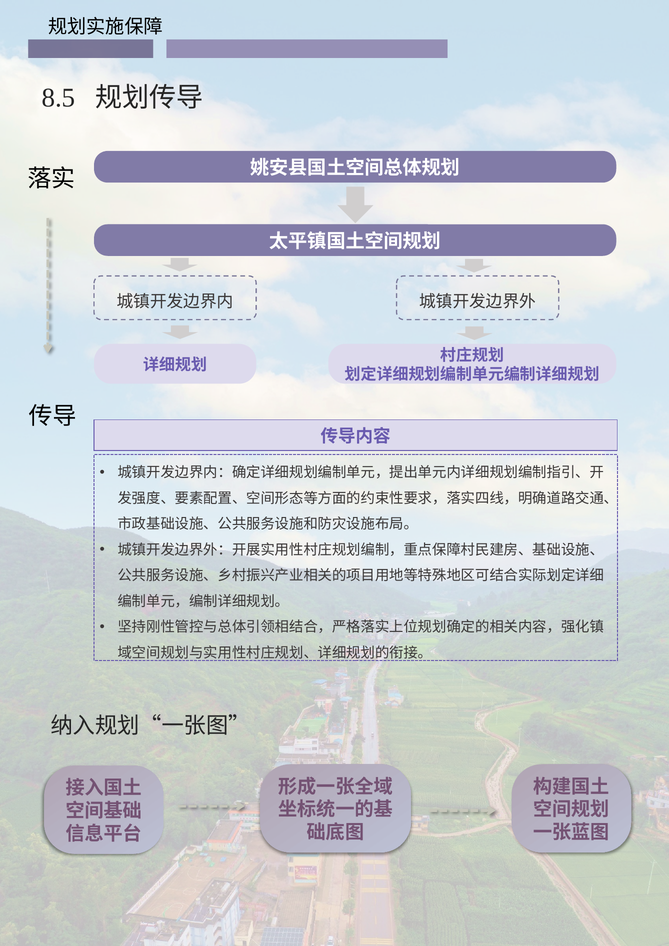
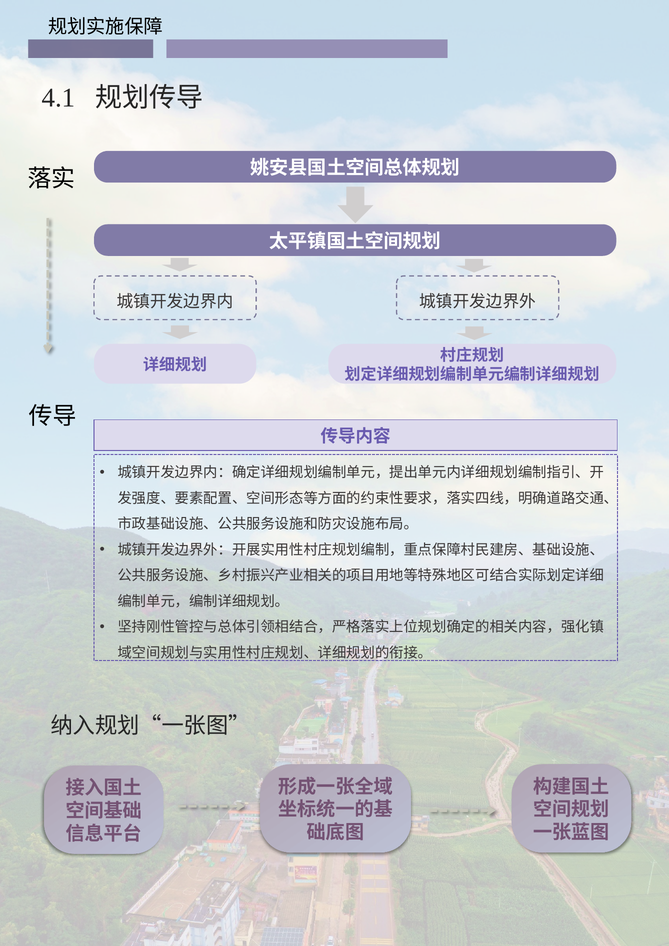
8.5: 8.5 -> 4.1
